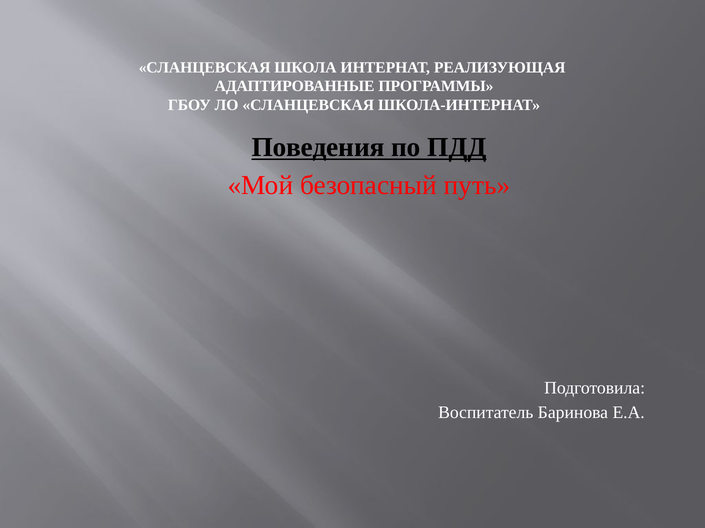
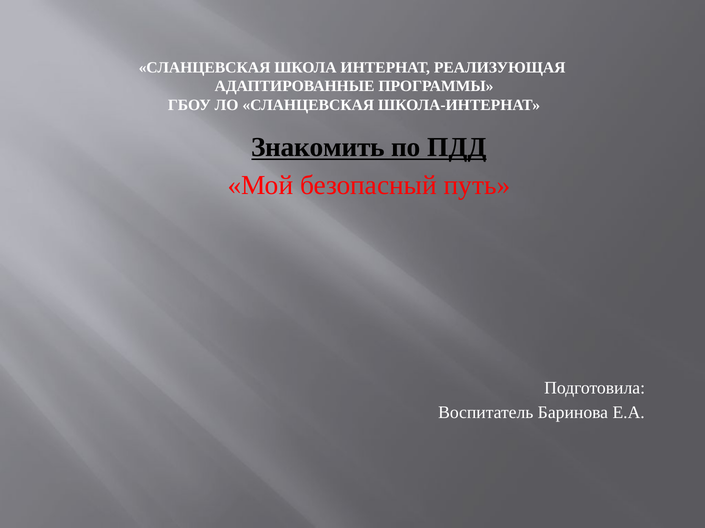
Поведения: Поведения -> Знакомить
